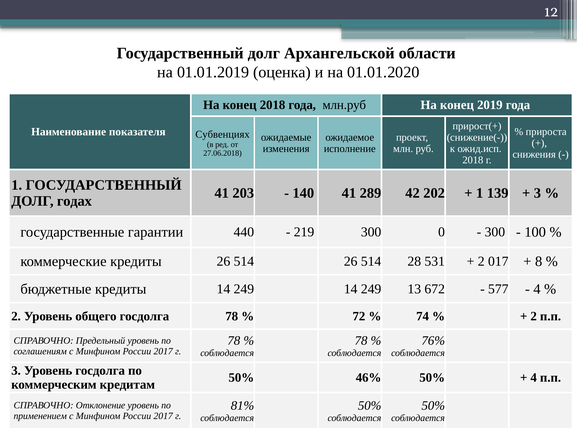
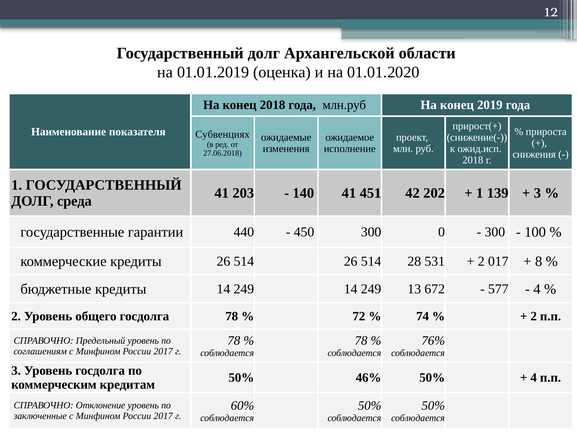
289: 289 -> 451
годах: годах -> среда
219: 219 -> 450
81%: 81% -> 60%
применением: применением -> заключенные
